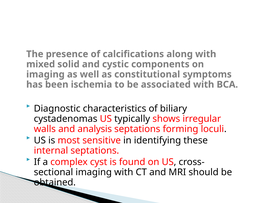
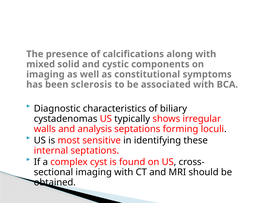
ischemia: ischemia -> sclerosis
